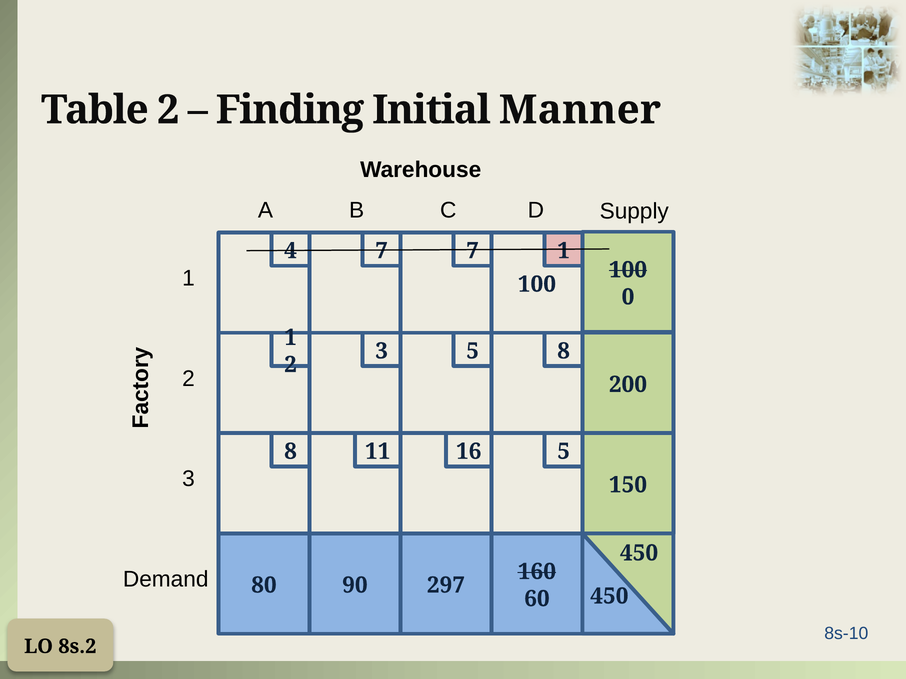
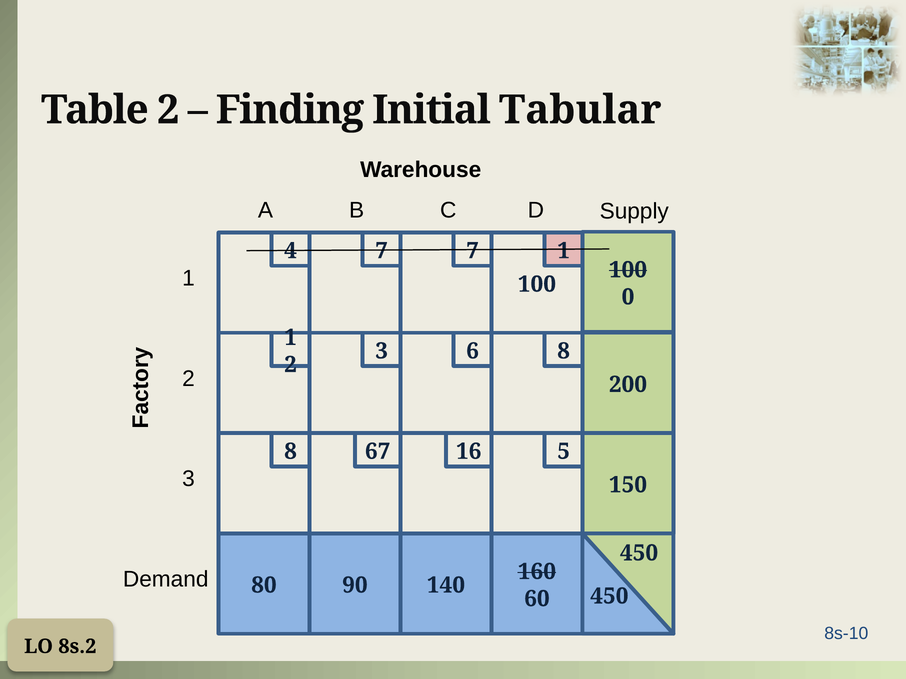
Manner: Manner -> Tabular
3 5: 5 -> 6
11: 11 -> 67
297: 297 -> 140
